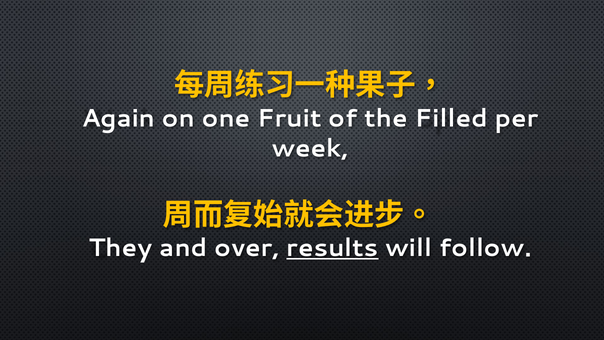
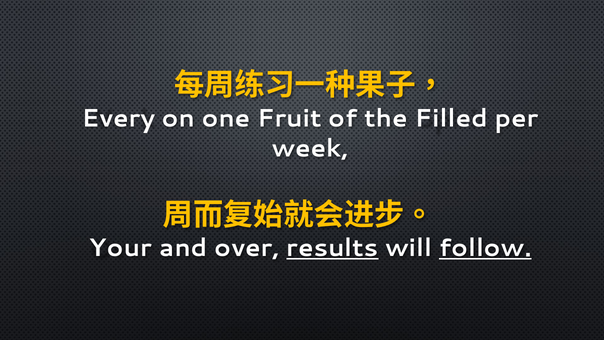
Again: Again -> Every
They: They -> Your
follow underline: none -> present
